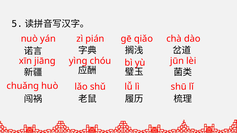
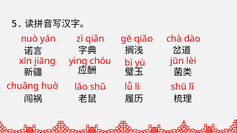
pián: pián -> qiǎn
